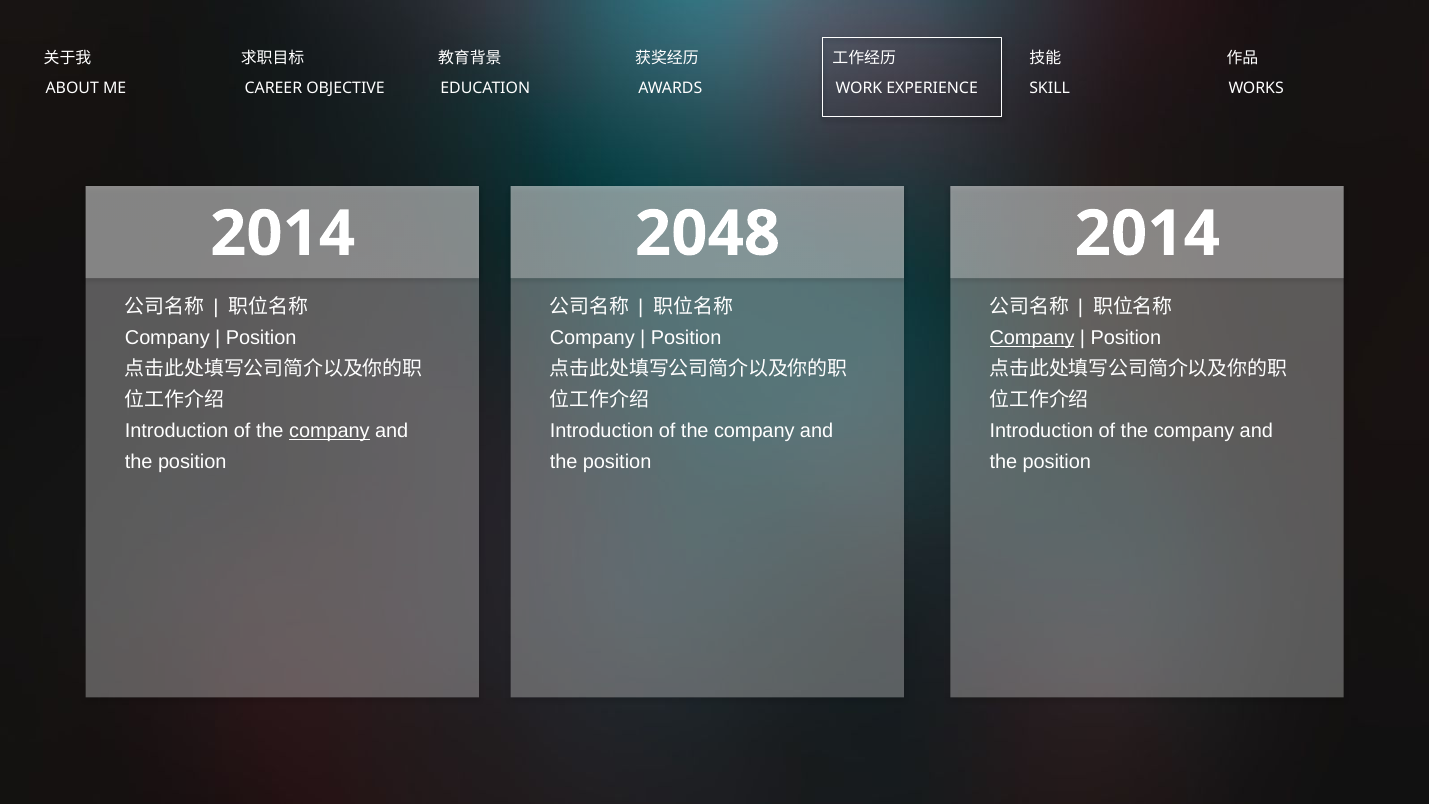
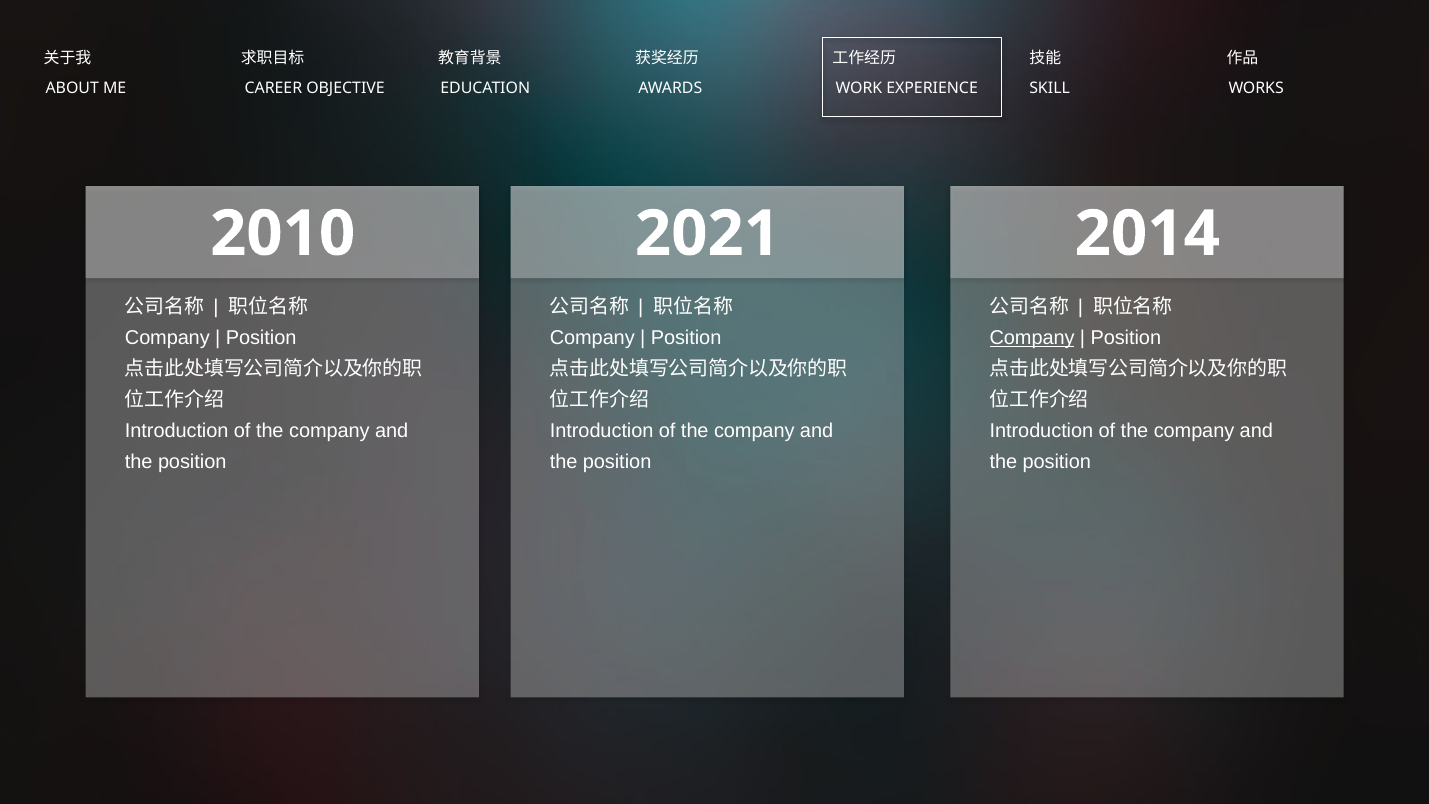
2014 at (283, 234): 2014 -> 2010
2048: 2048 -> 2021
company at (329, 430) underline: present -> none
